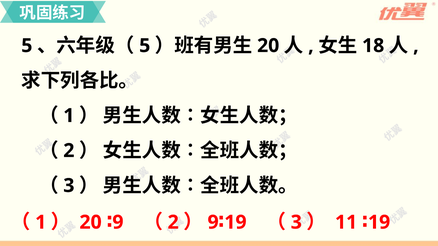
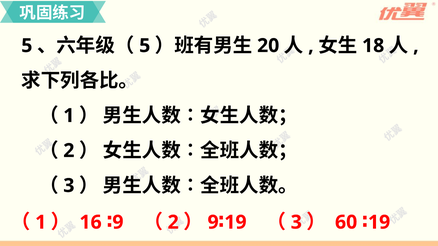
11: 11 -> 60
20 at (91, 223): 20 -> 16
